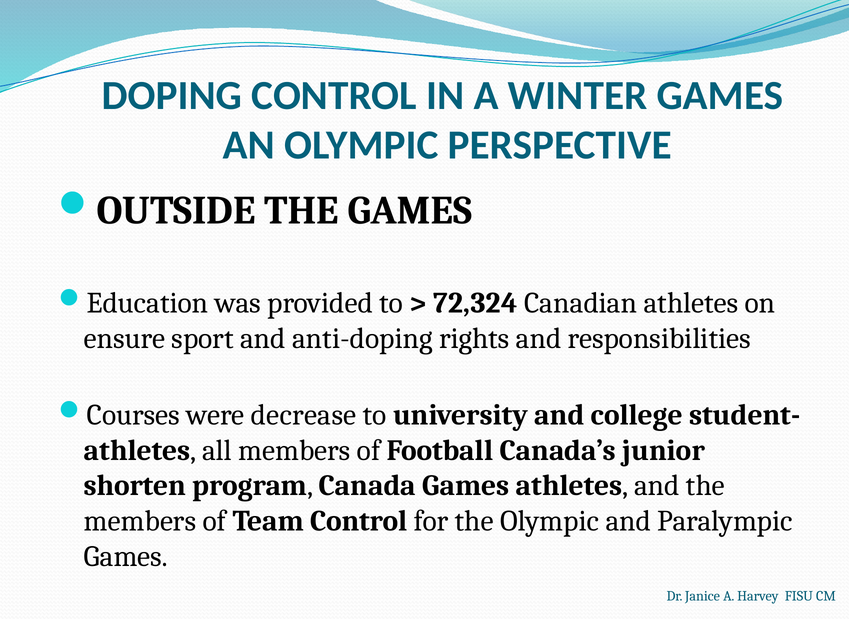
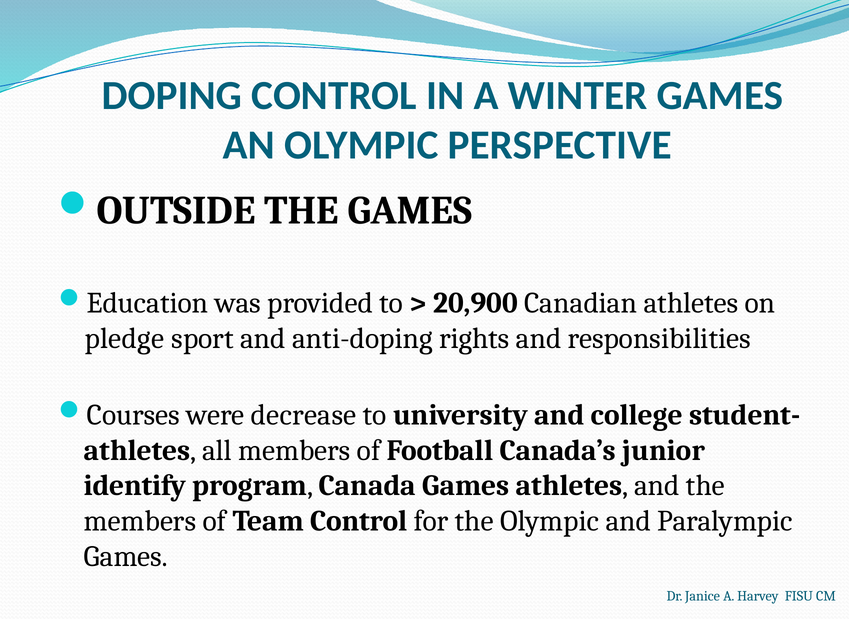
72,324: 72,324 -> 20,900
ensure: ensure -> pledge
shorten: shorten -> identify
